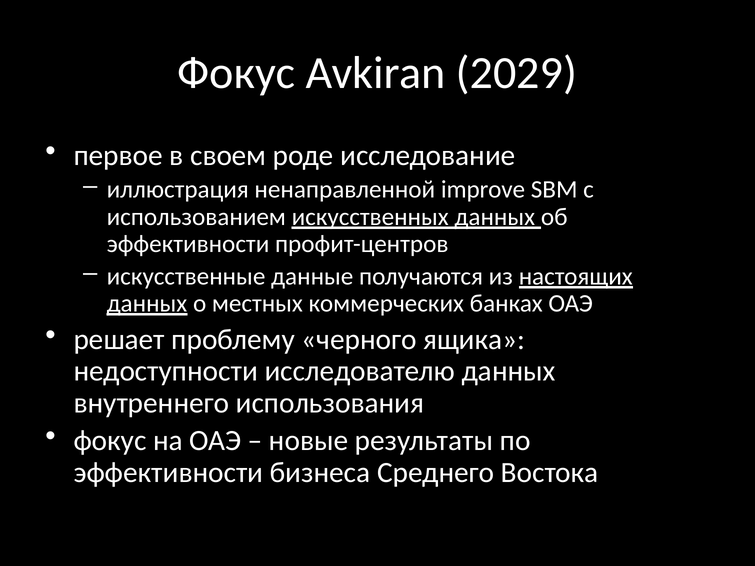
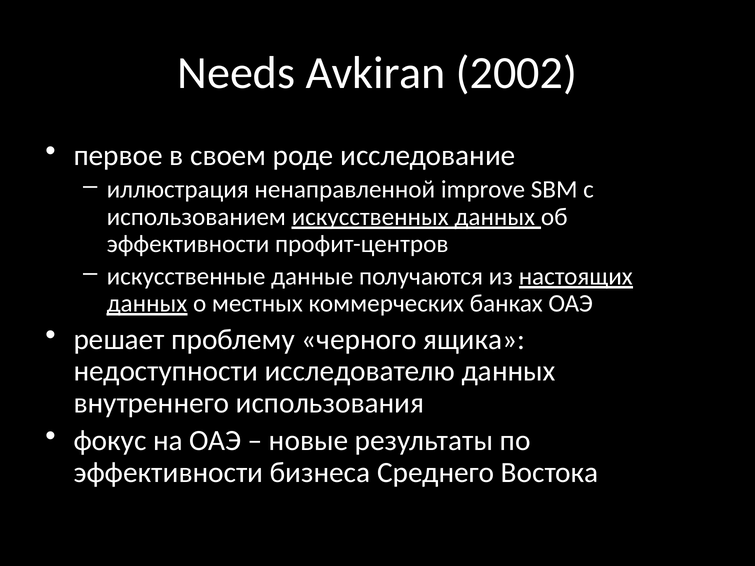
Фокус at (236, 73): Фокус -> Needs
2029: 2029 -> 2002
